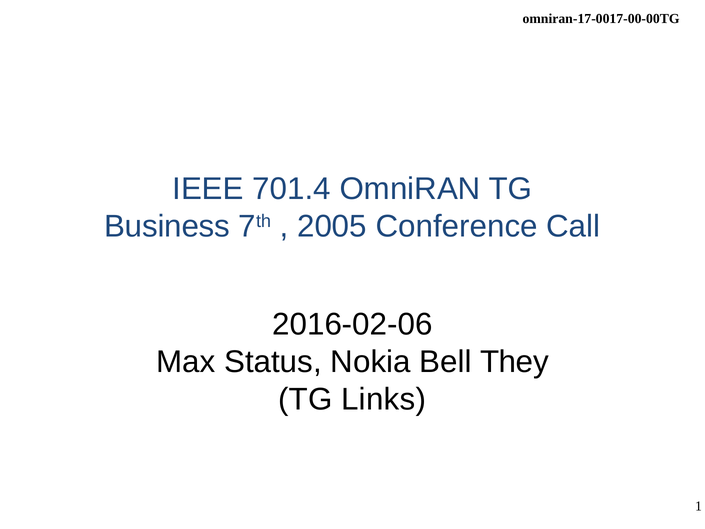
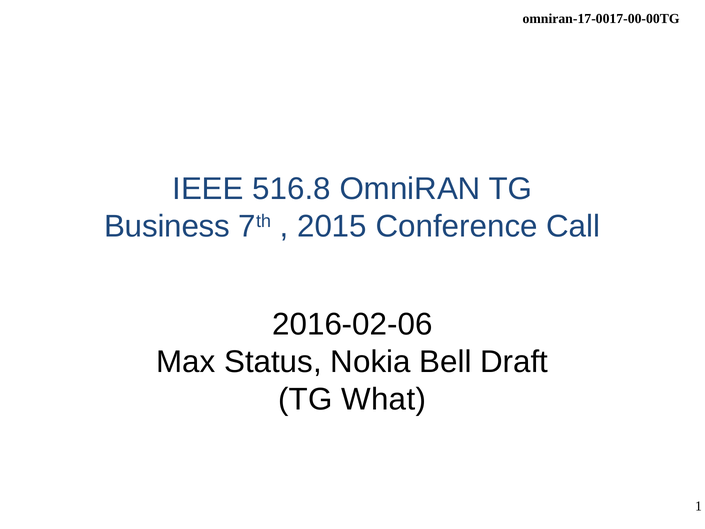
701.4: 701.4 -> 516.8
2005: 2005 -> 2015
They: They -> Draft
Links: Links -> What
